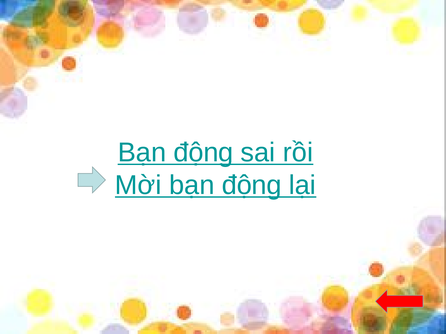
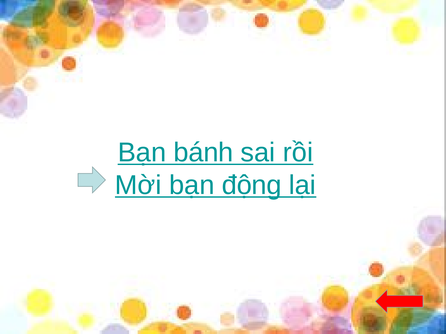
động at (203, 153): động -> bánh
